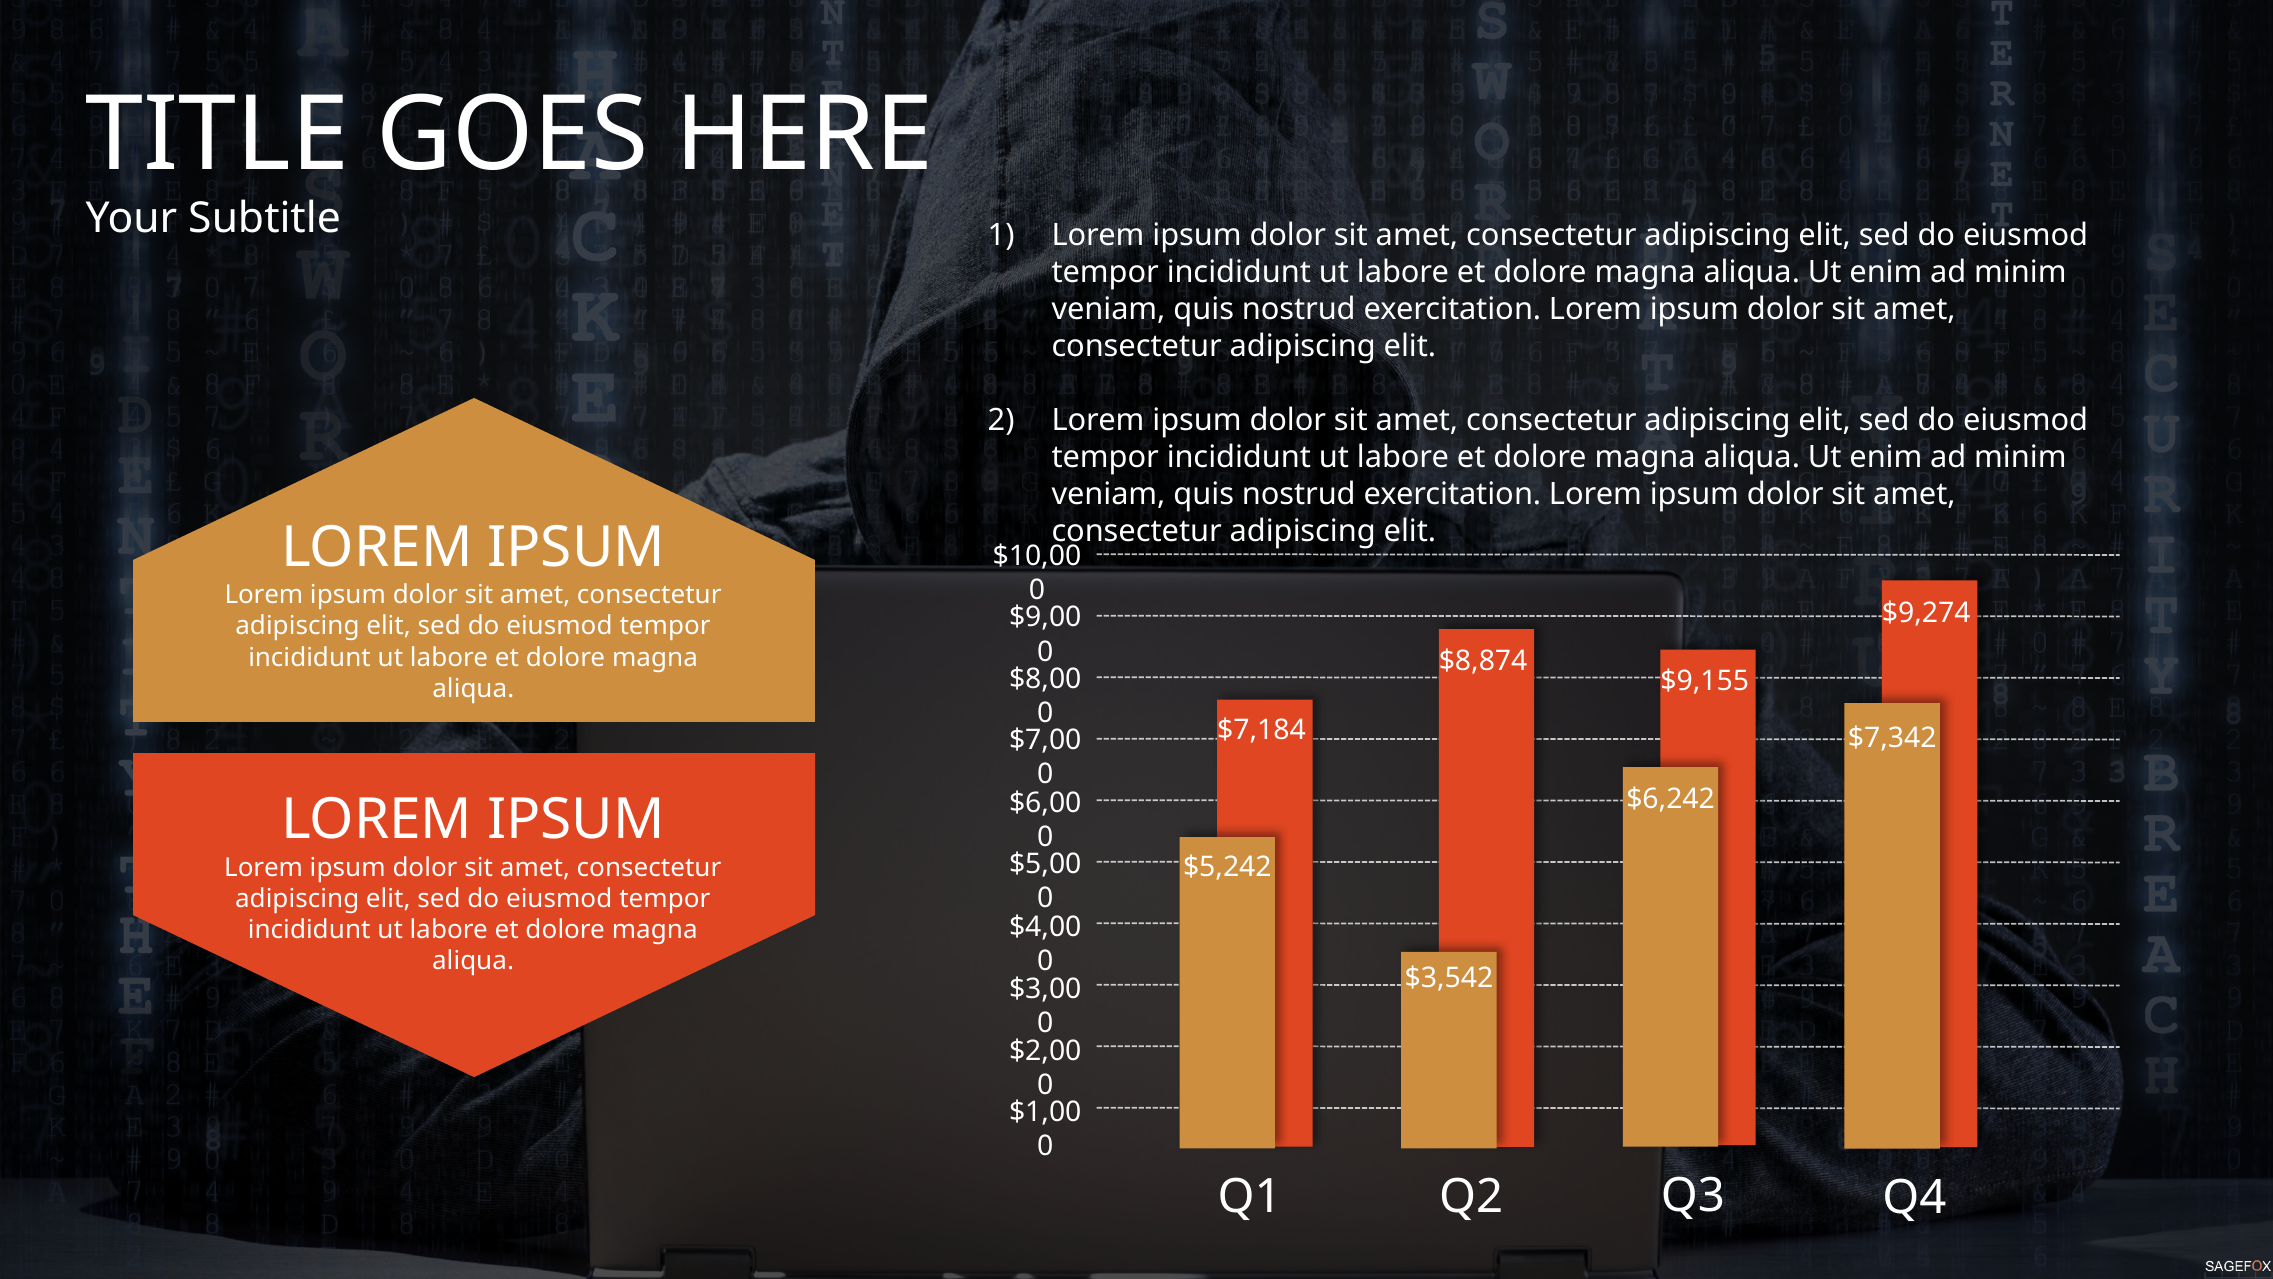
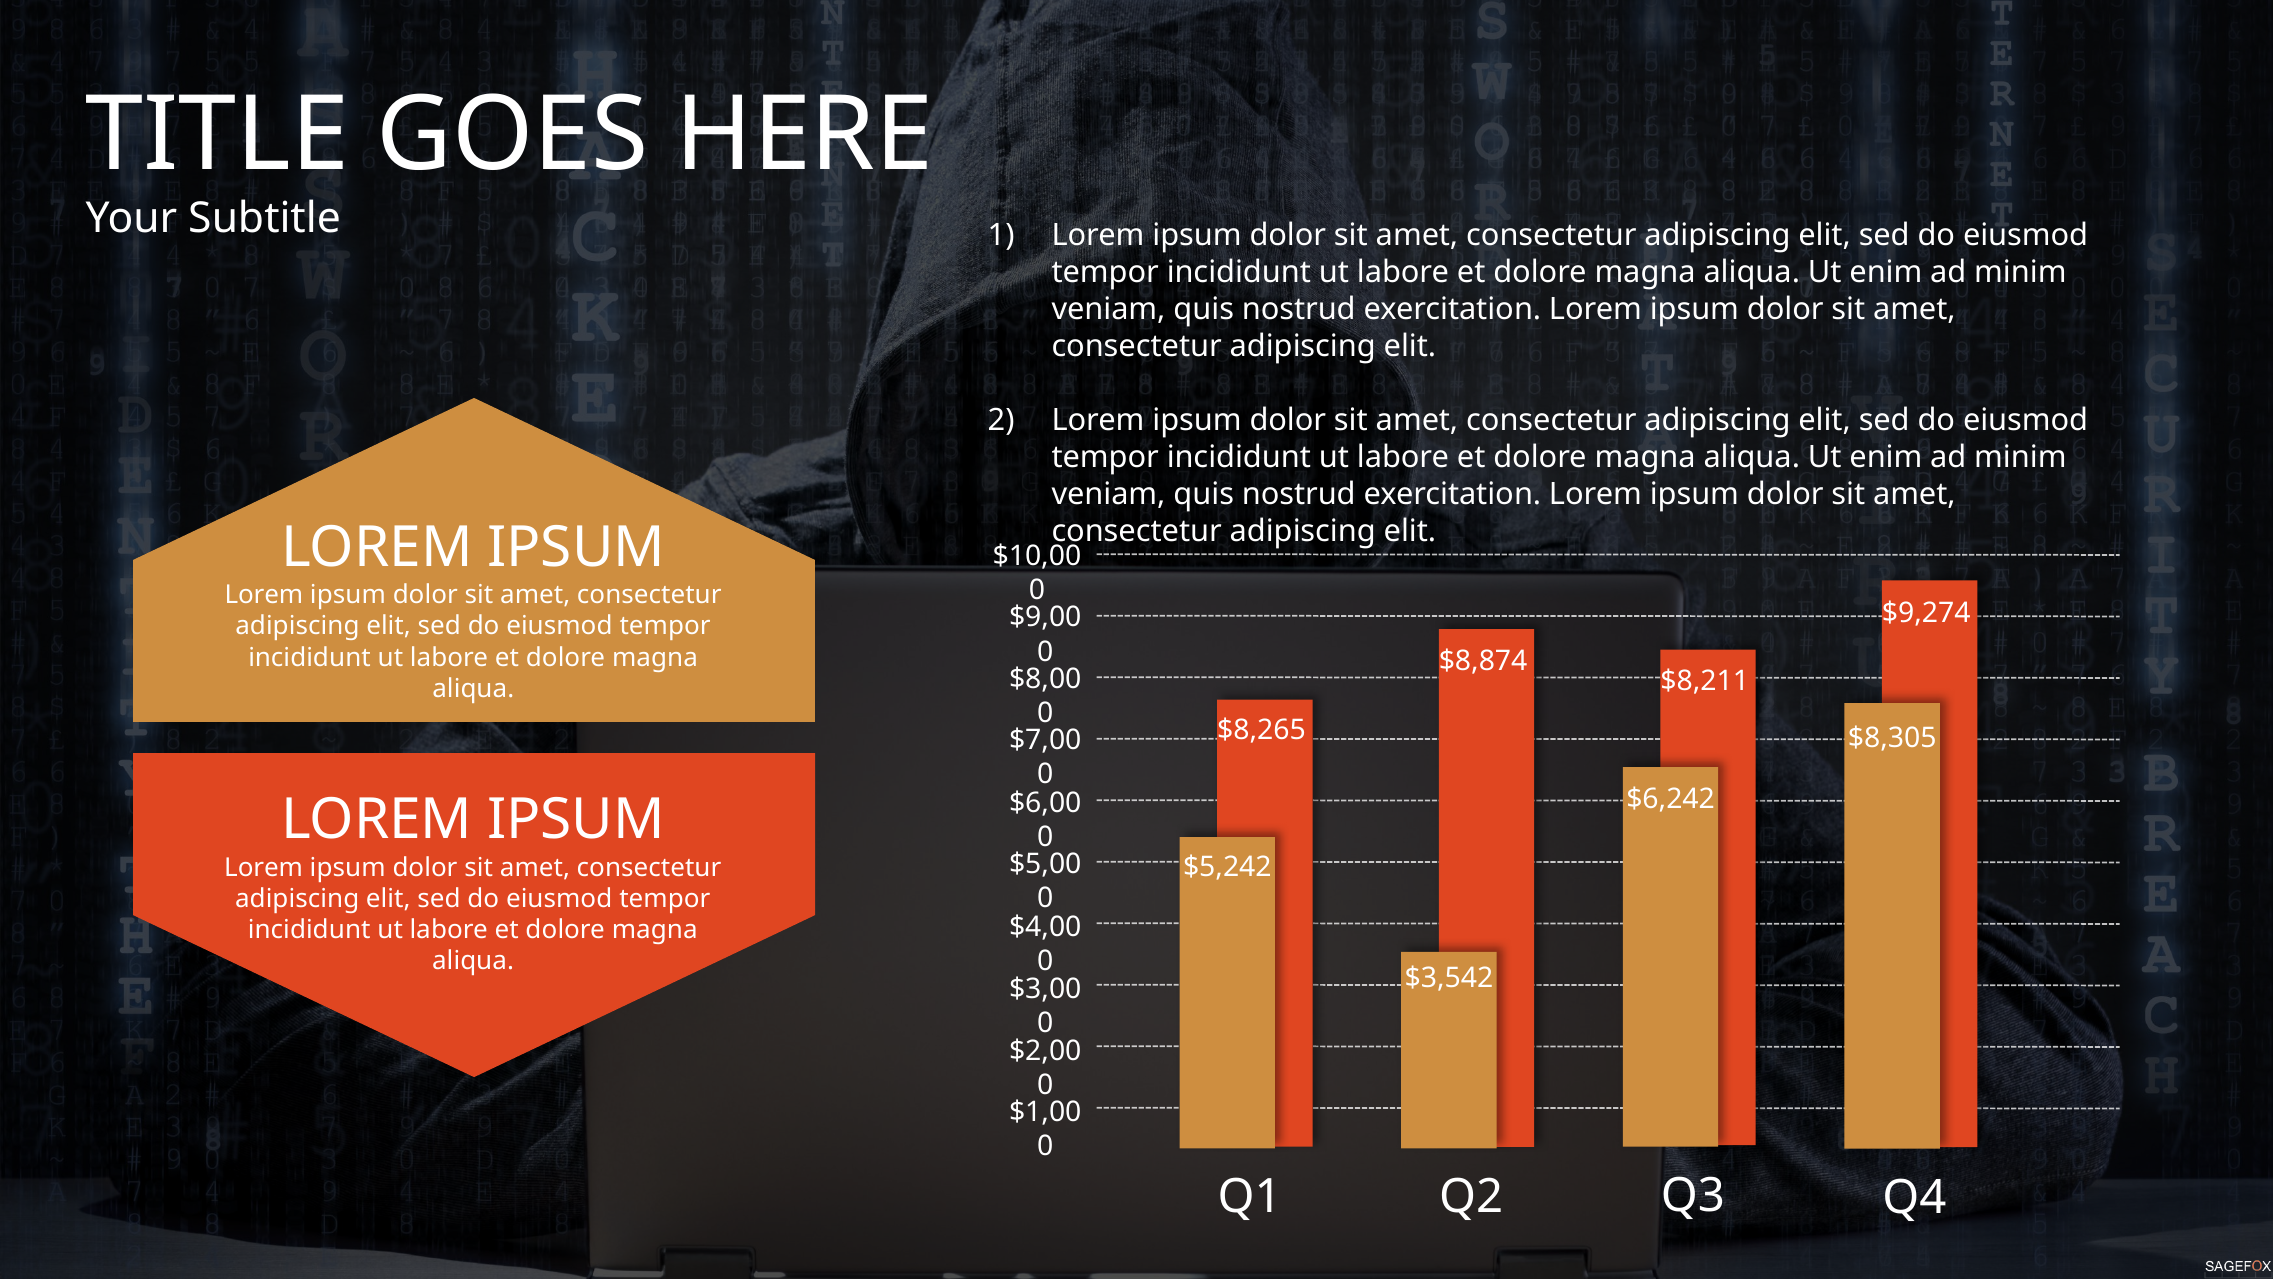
$9,155: $9,155 -> $8,211
$7,184: $7,184 -> $8,265
$7,342: $7,342 -> $8,305
